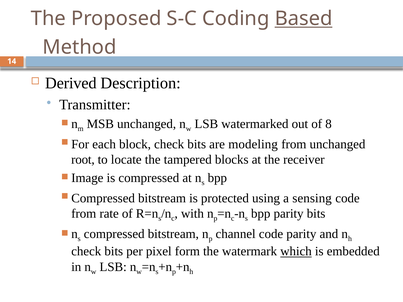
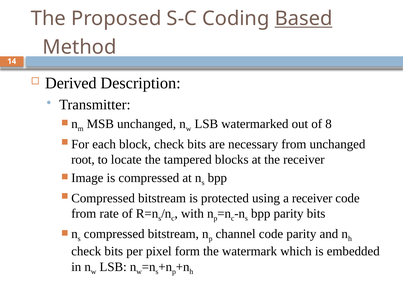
modeling: modeling -> necessary
a sensing: sensing -> receiver
which underline: present -> none
